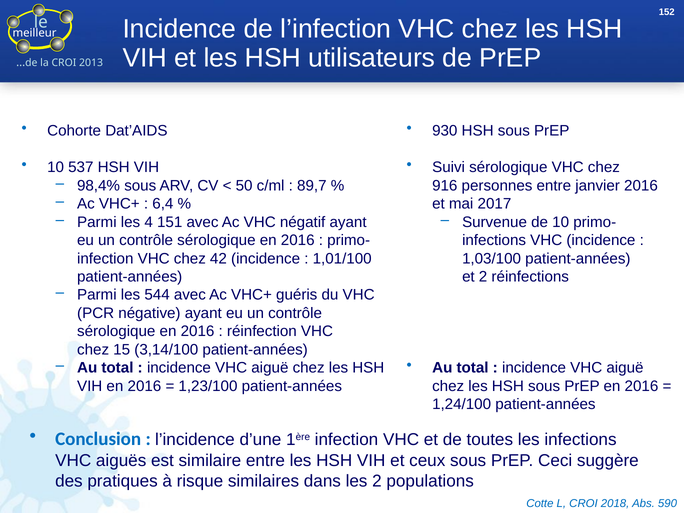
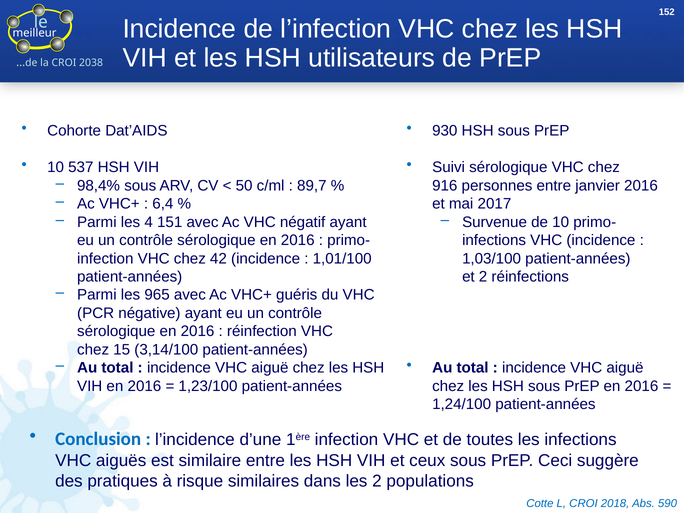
2013: 2013 -> 2038
544: 544 -> 965
